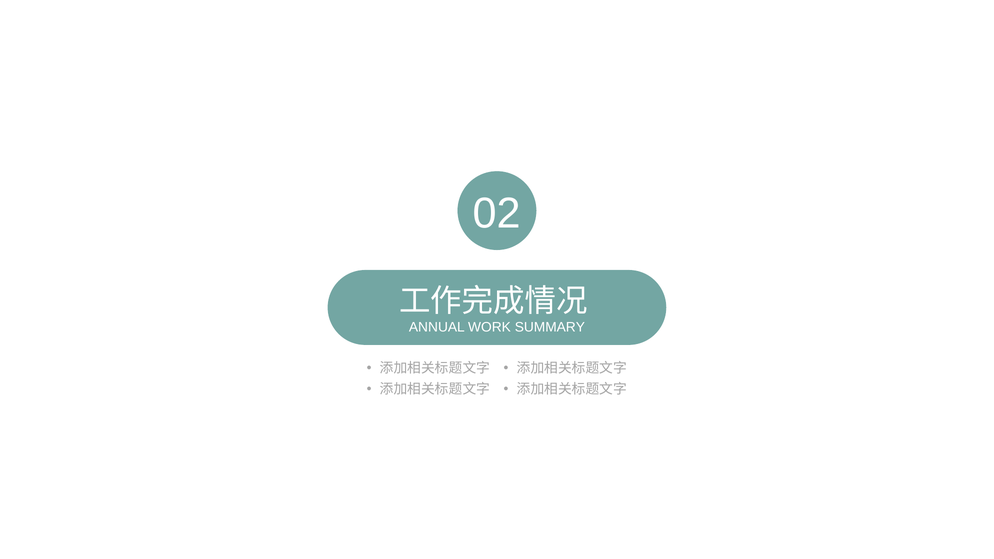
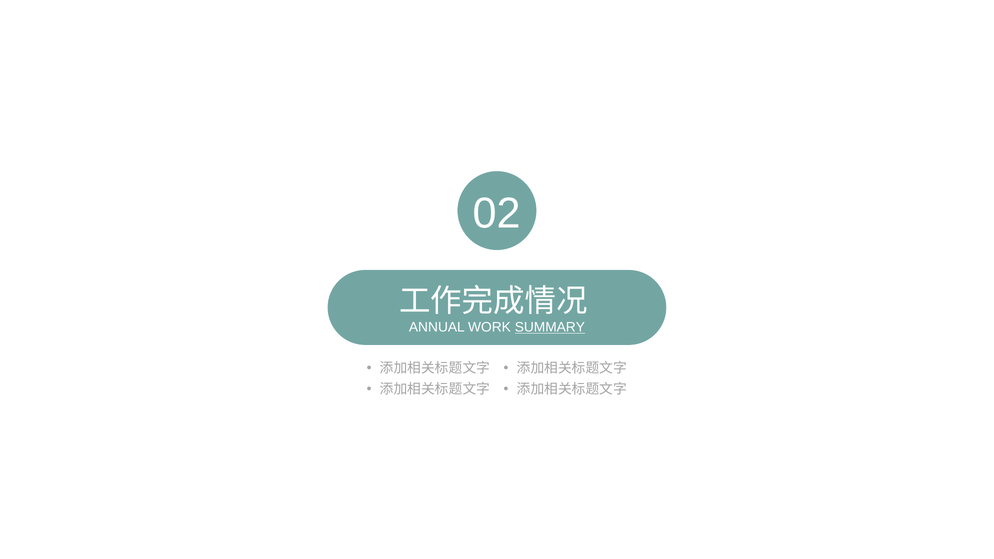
SUMMARY underline: none -> present
